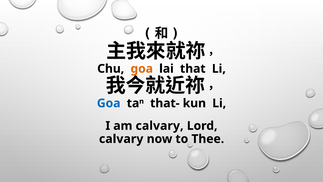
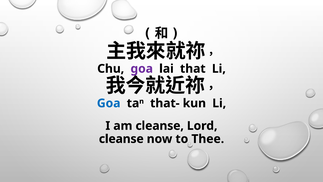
goa at (142, 69) colour: orange -> purple
am calvary: calvary -> cleanse
calvary at (121, 139): calvary -> cleanse
